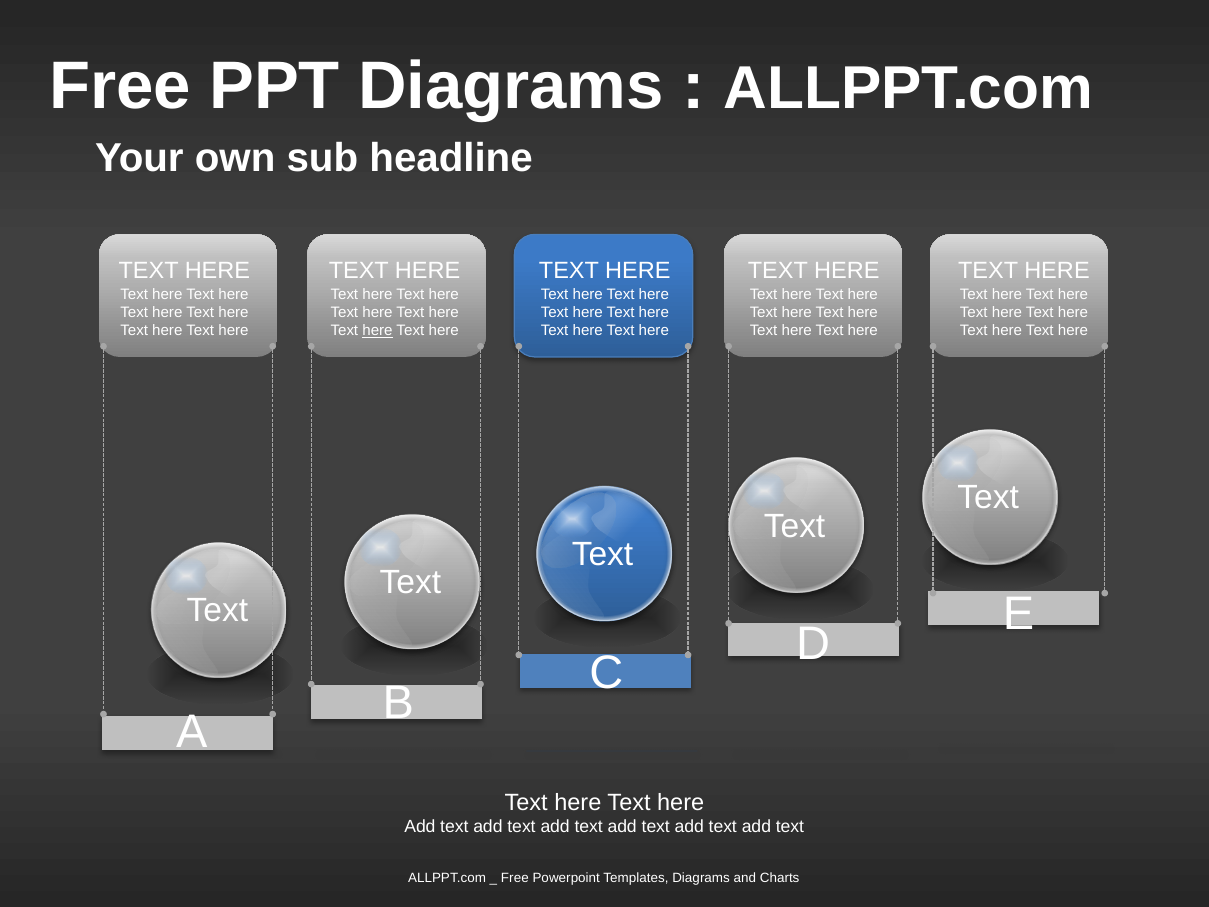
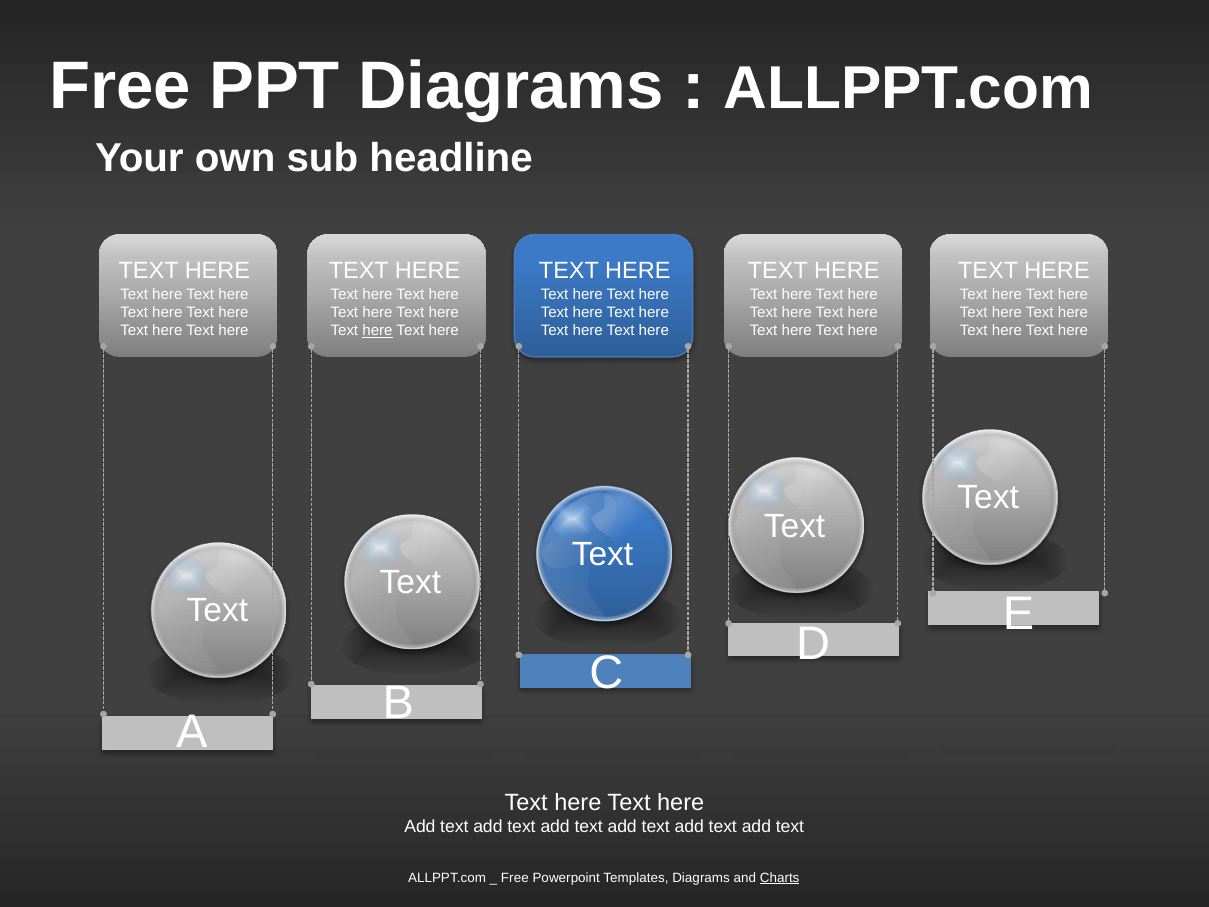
Charts underline: none -> present
